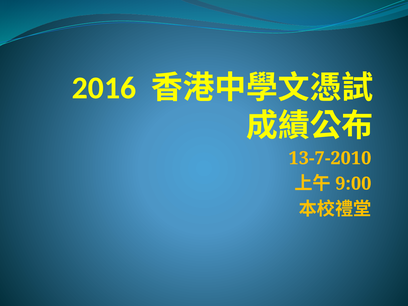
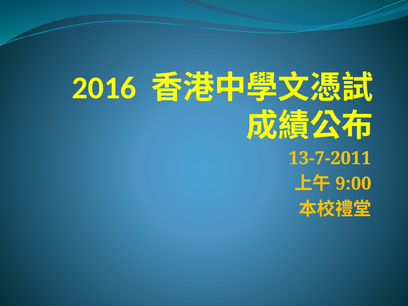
13-7-2010: 13-7-2010 -> 13-7-2011
